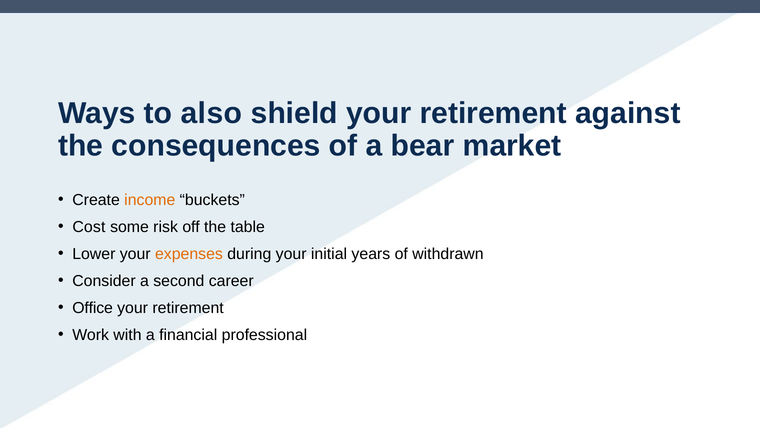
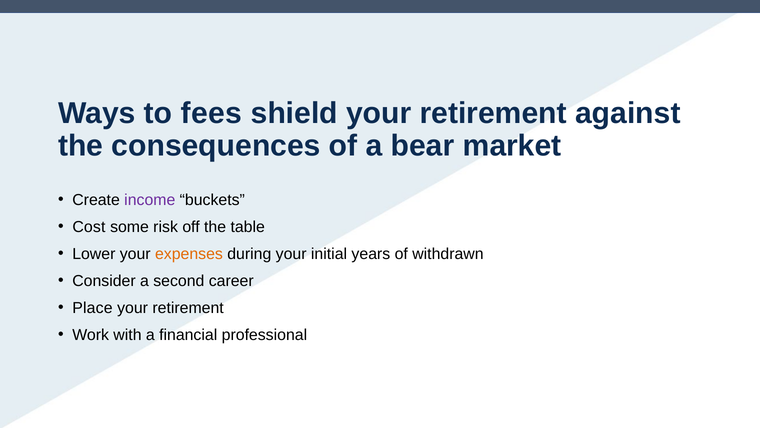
also: also -> fees
income colour: orange -> purple
Office: Office -> Place
